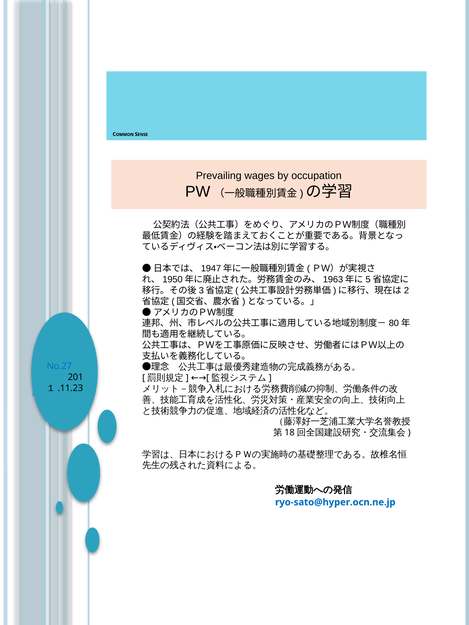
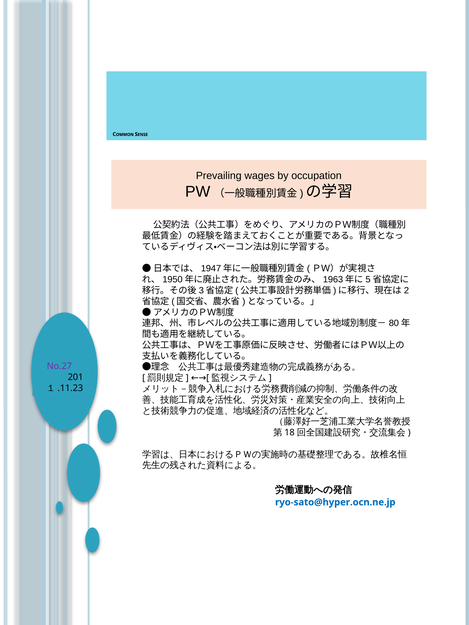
No.27 colour: blue -> purple
